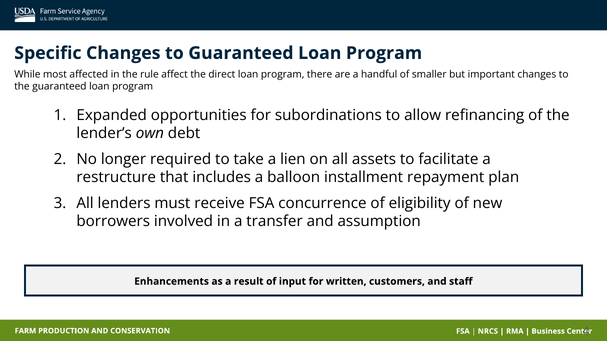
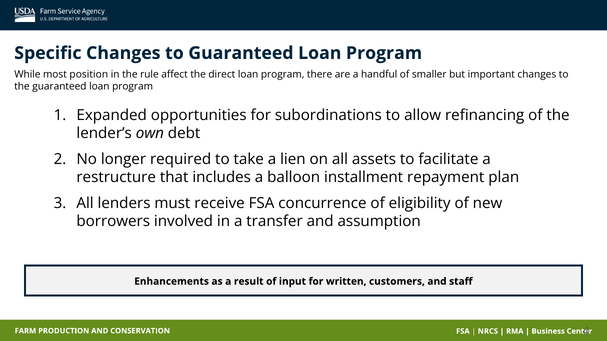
affected: affected -> position
